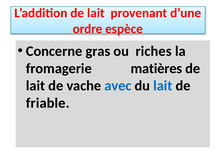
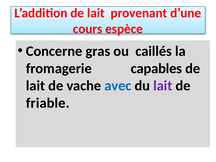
ordre: ordre -> cours
riches: riches -> caillés
matières: matières -> capables
lait at (163, 86) colour: blue -> purple
